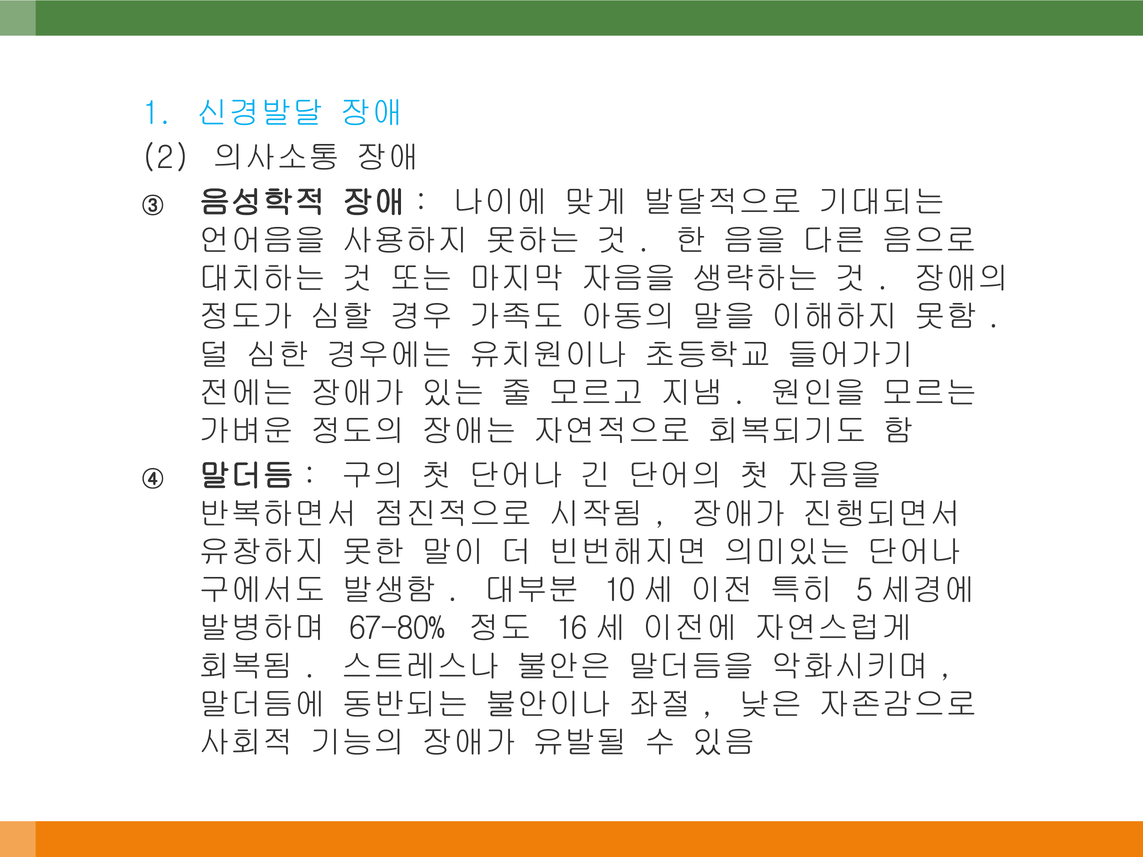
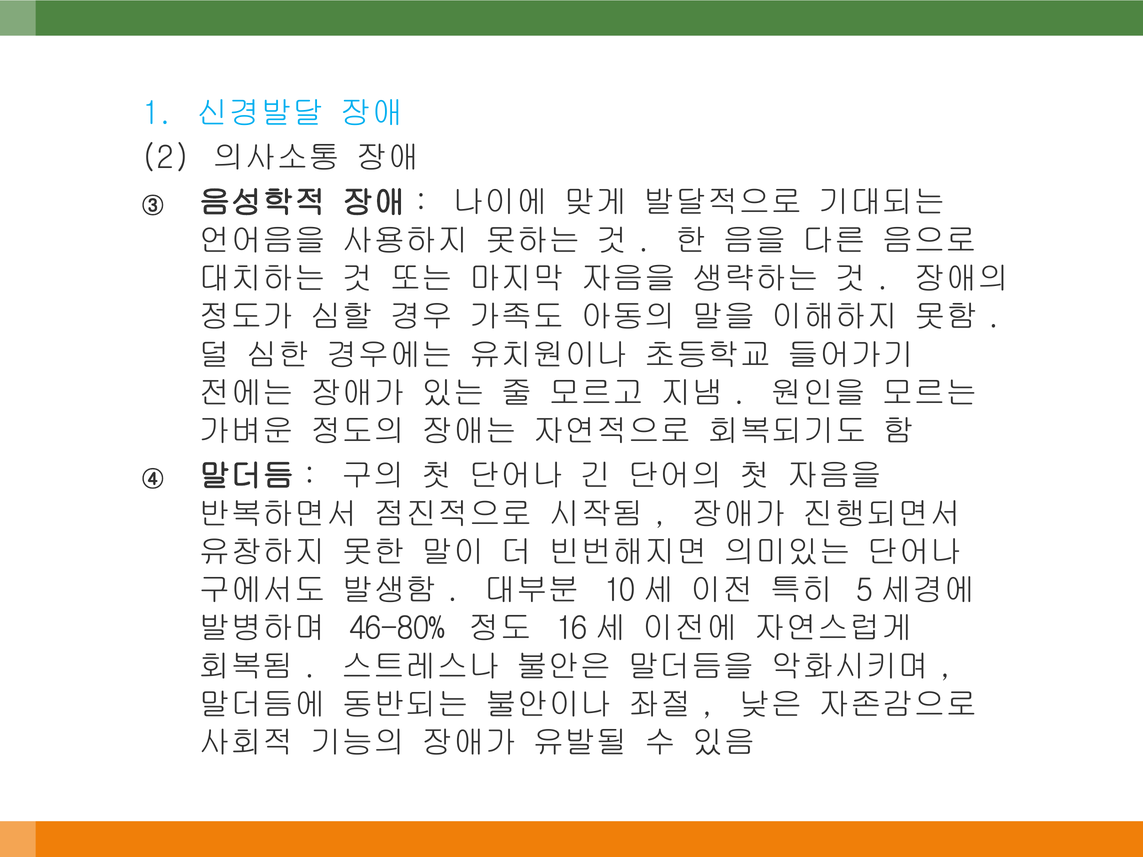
67-80%: 67-80% -> 46-80%
